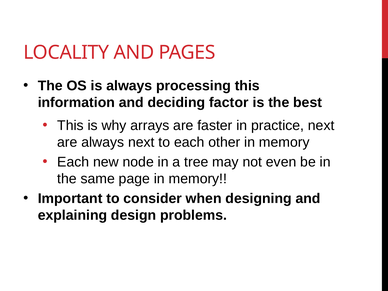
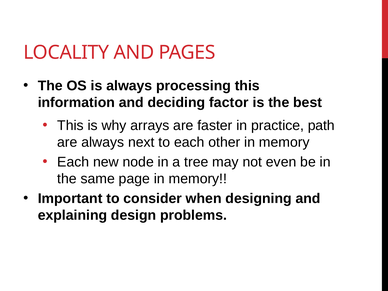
practice next: next -> path
